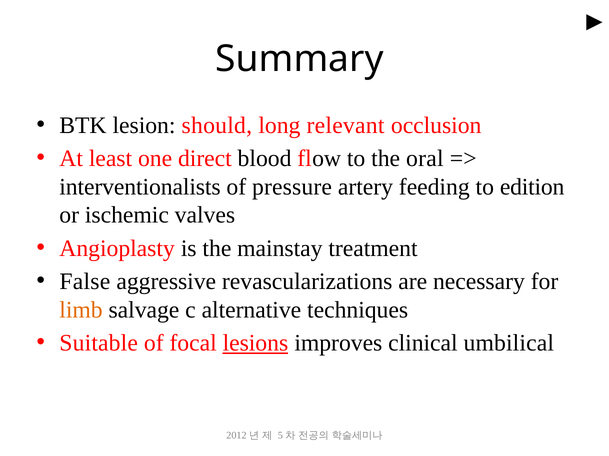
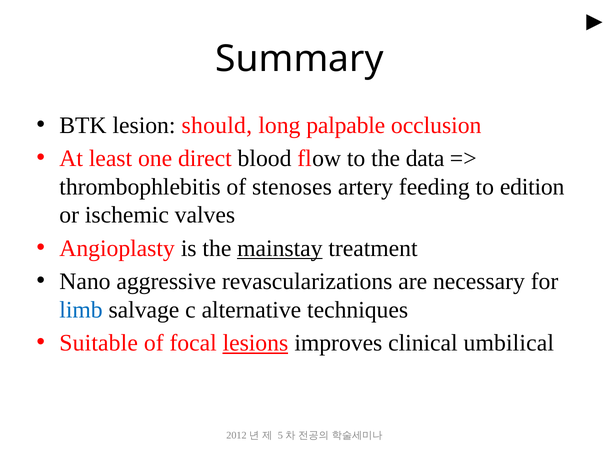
relevant: relevant -> palpable
oral: oral -> data
interventionalists: interventionalists -> thrombophlebitis
pressure: pressure -> stenoses
mainstay underline: none -> present
False: False -> Nano
limb colour: orange -> blue
